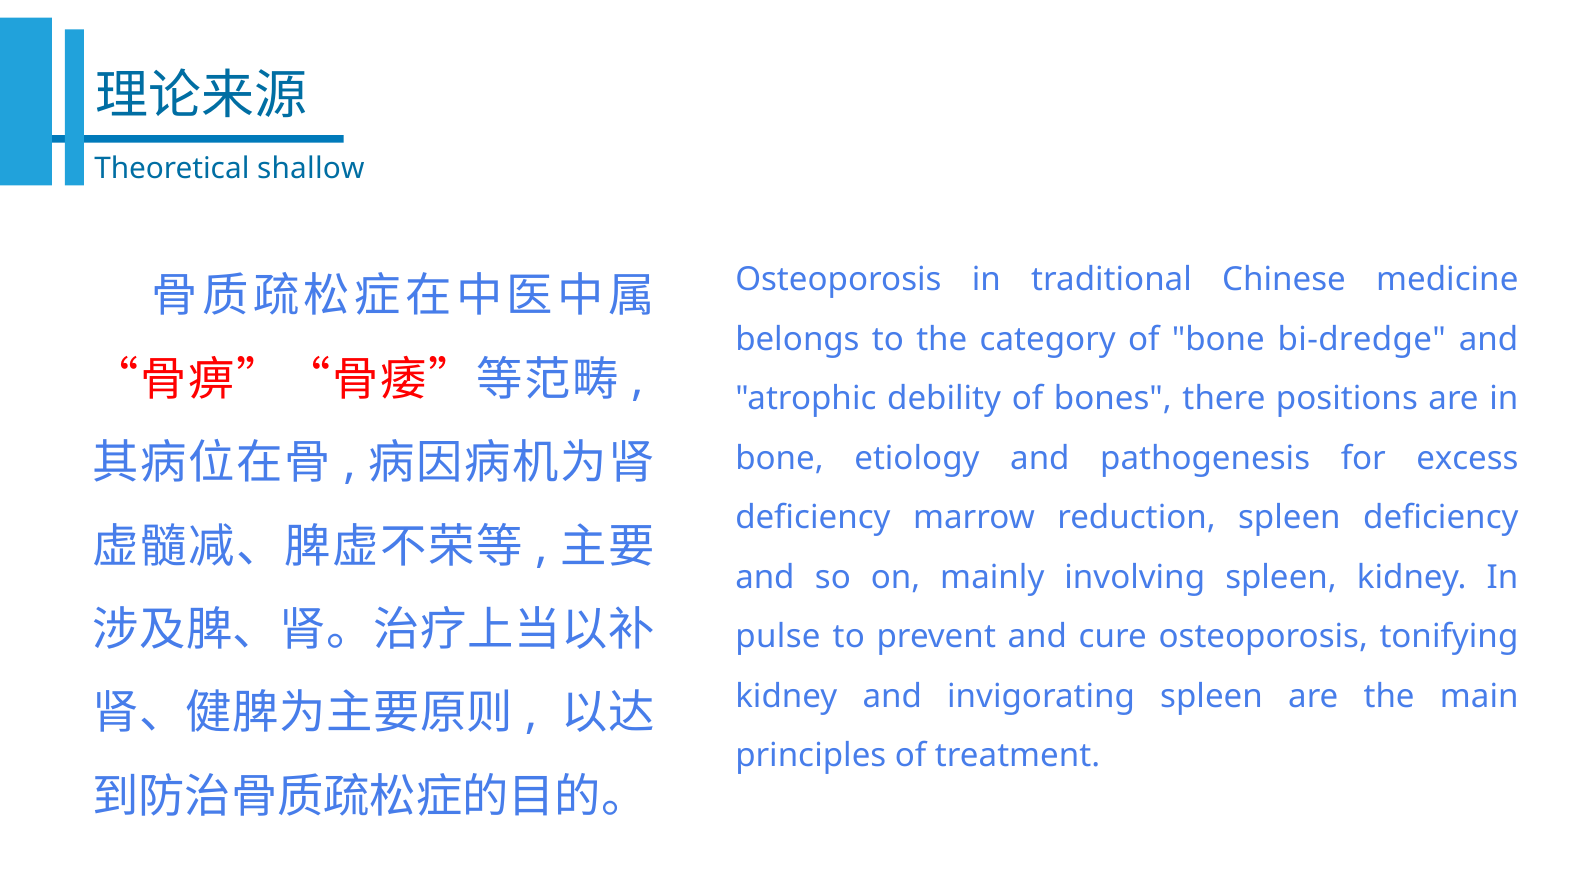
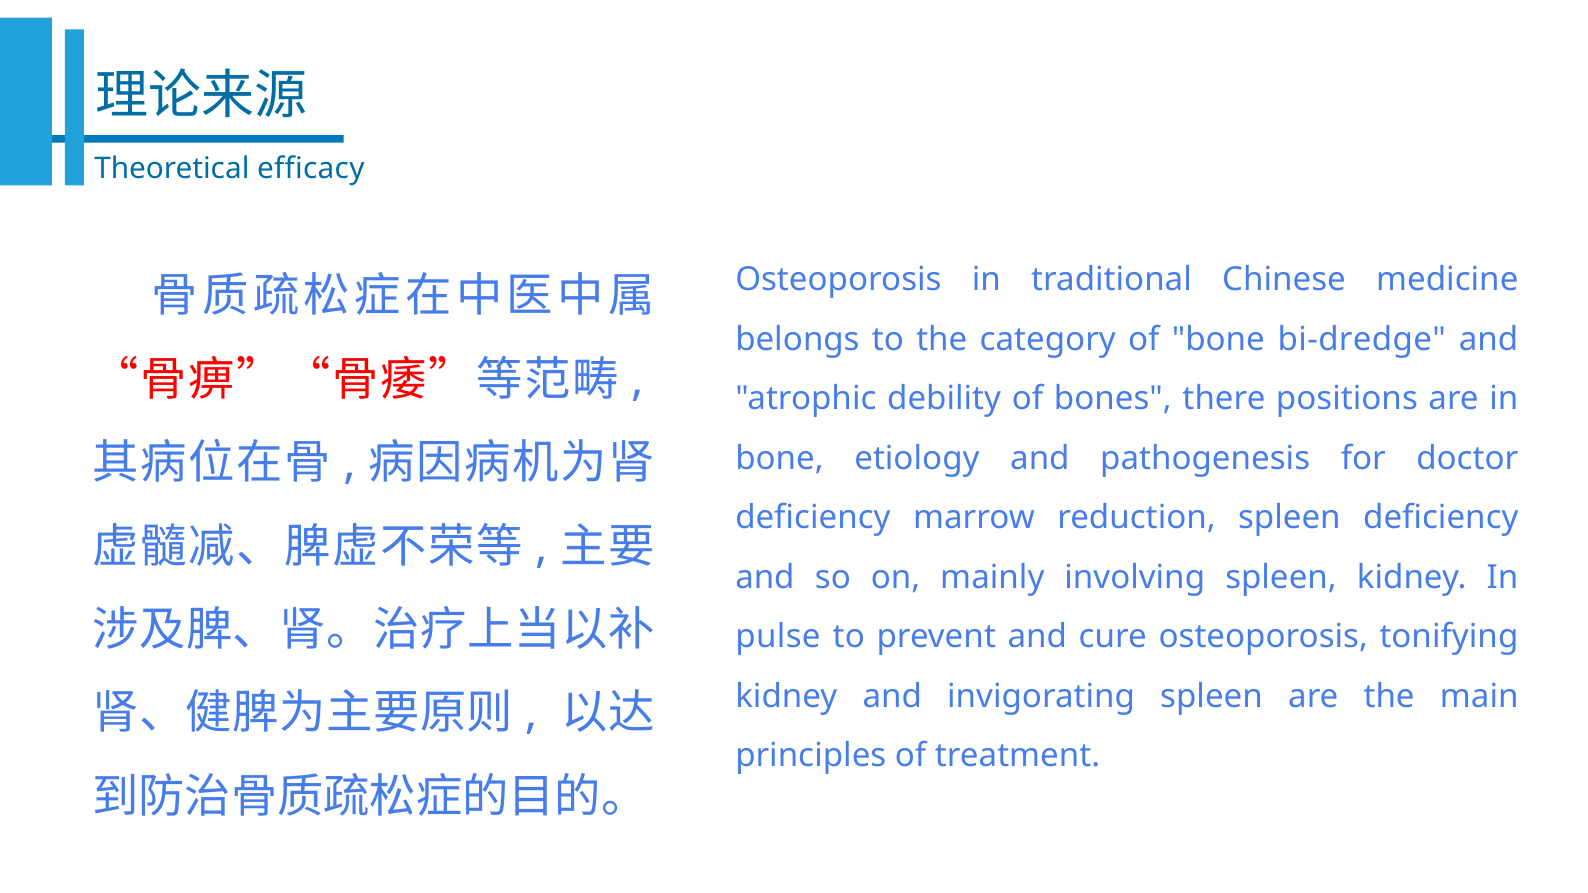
shallow: shallow -> efficacy
excess: excess -> doctor
